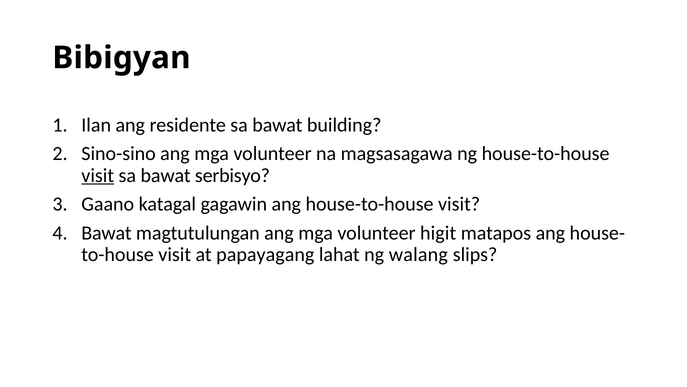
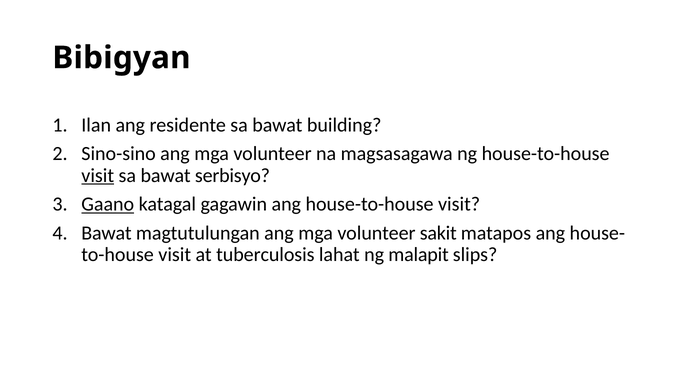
Gaano underline: none -> present
higit: higit -> sakit
papayagang: papayagang -> tuberculosis
walang: walang -> malapit
